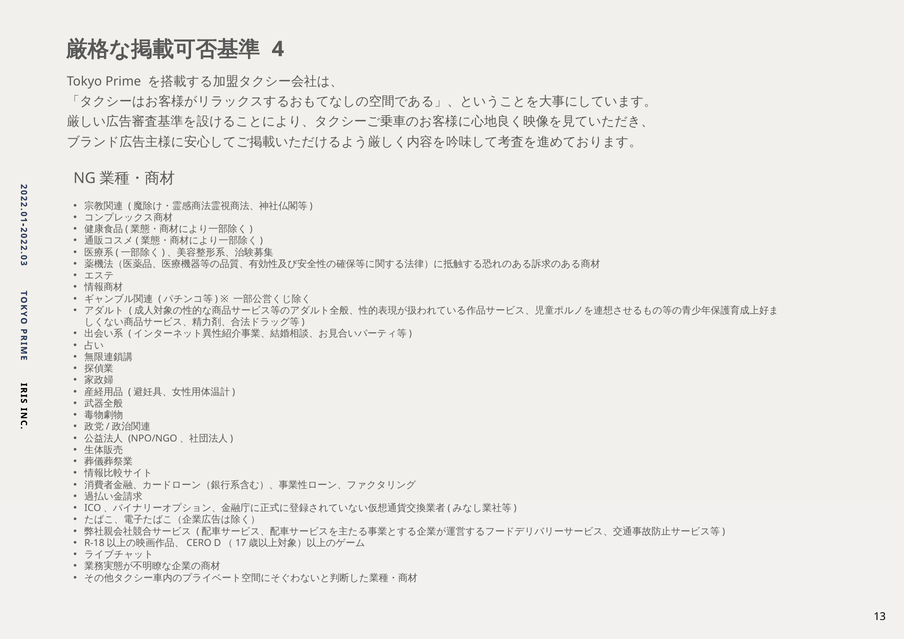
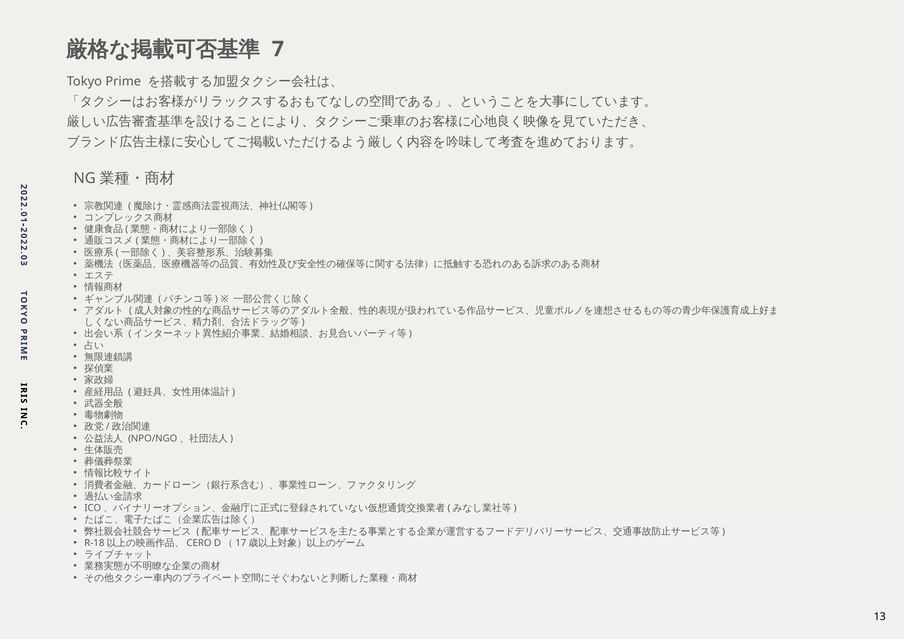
4: 4 -> 7
